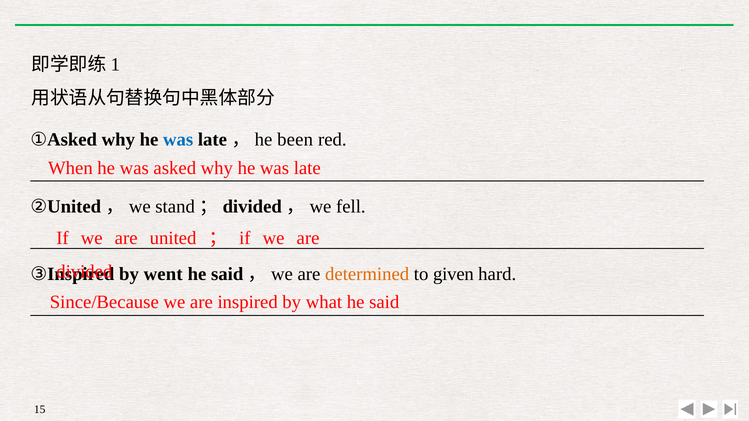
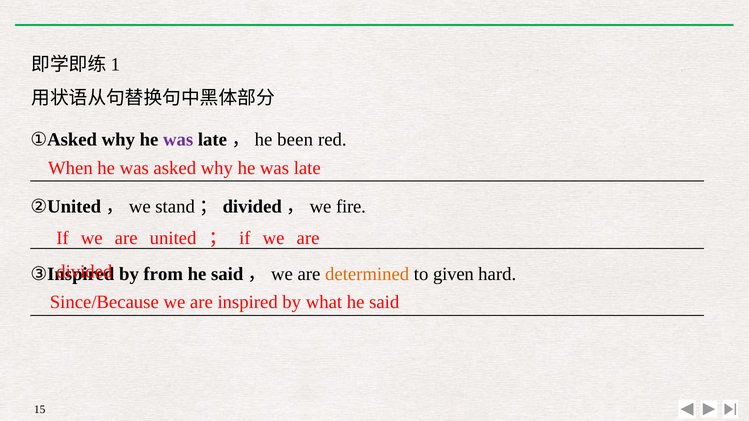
was at (178, 139) colour: blue -> purple
fell: fell -> fire
went: went -> from
